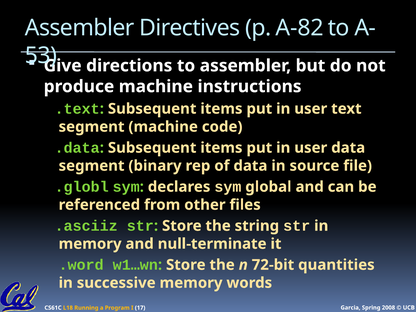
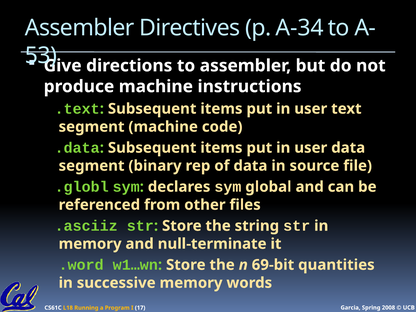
A-82: A-82 -> A-34
72-bit: 72-bit -> 69-bit
